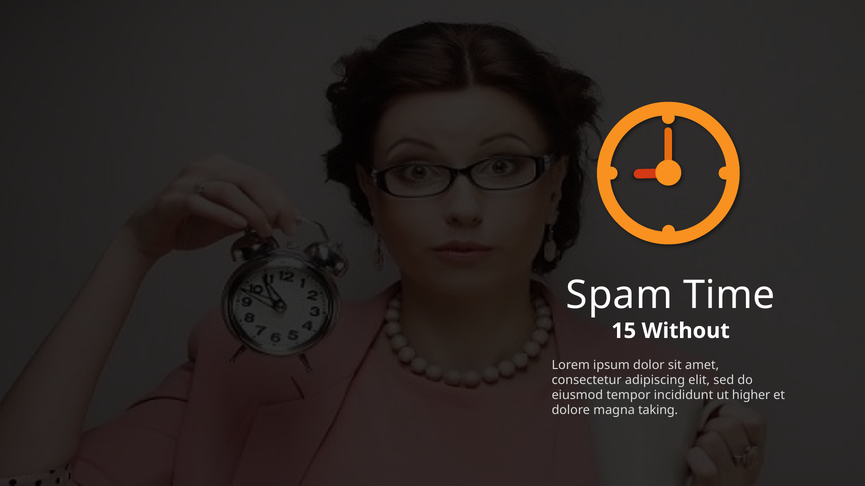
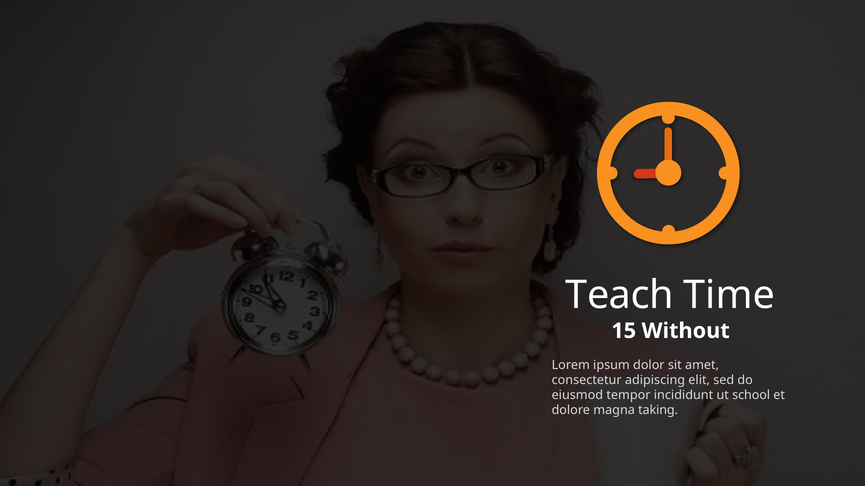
Spam: Spam -> Teach
higher: higher -> school
